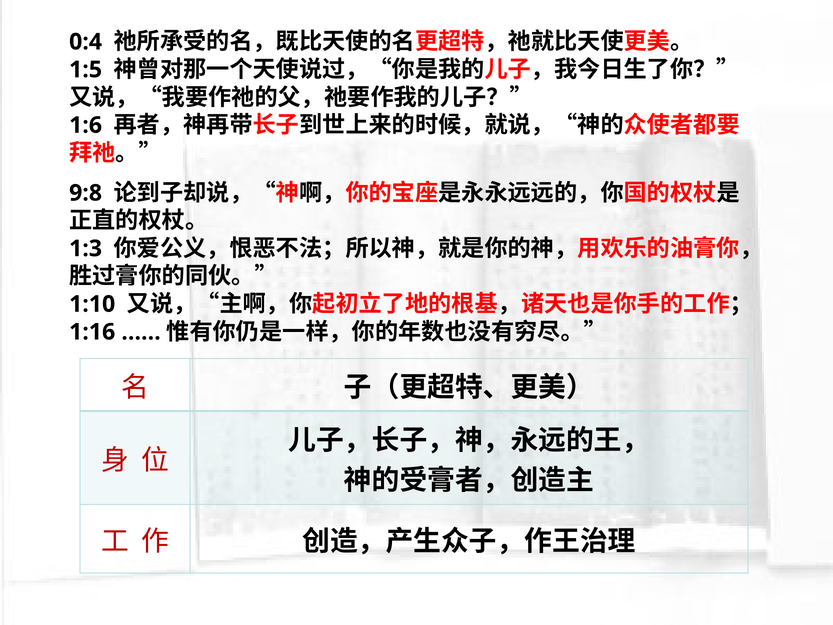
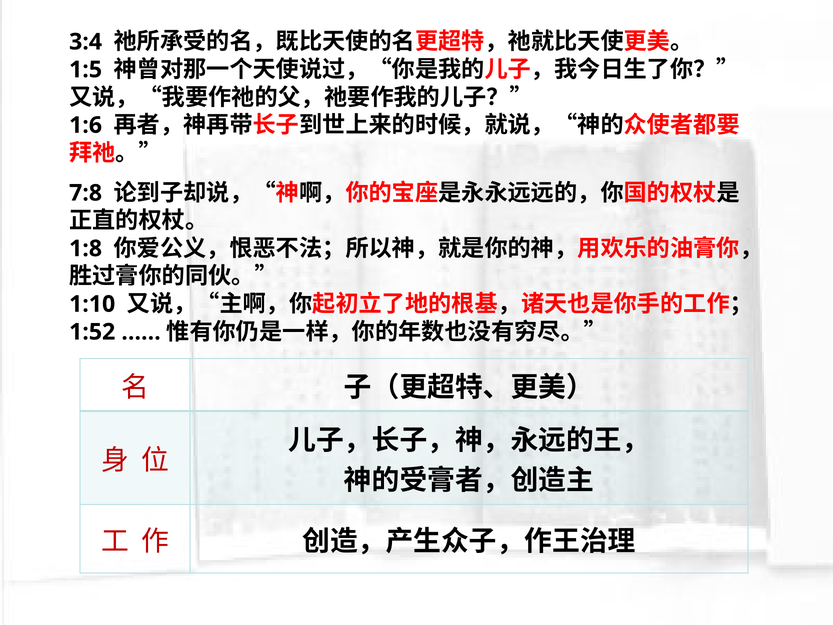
0:4: 0:4 -> 3:4
9:8: 9:8 -> 7:8
1:3: 1:3 -> 1:8
1:16: 1:16 -> 1:52
